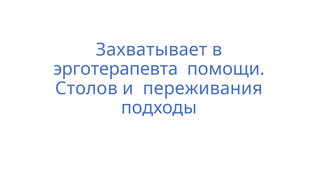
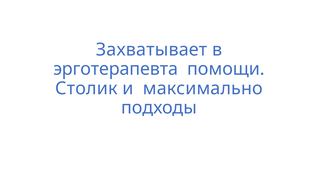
Столов: Столов -> Столик
переживания: переживания -> максимально
